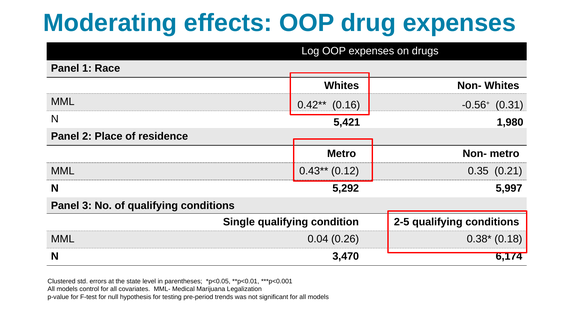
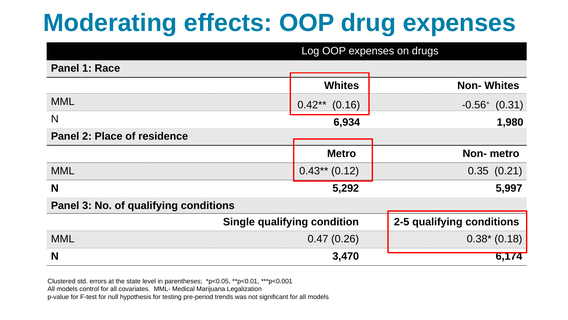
5,421: 5,421 -> 6,934
0.04: 0.04 -> 0.47
